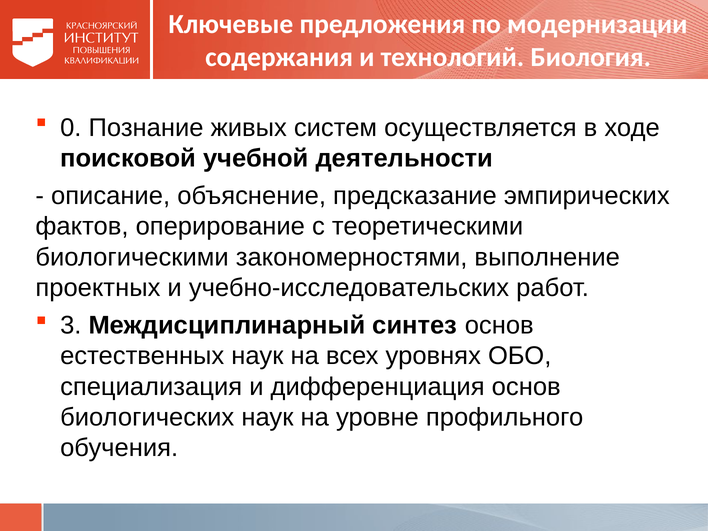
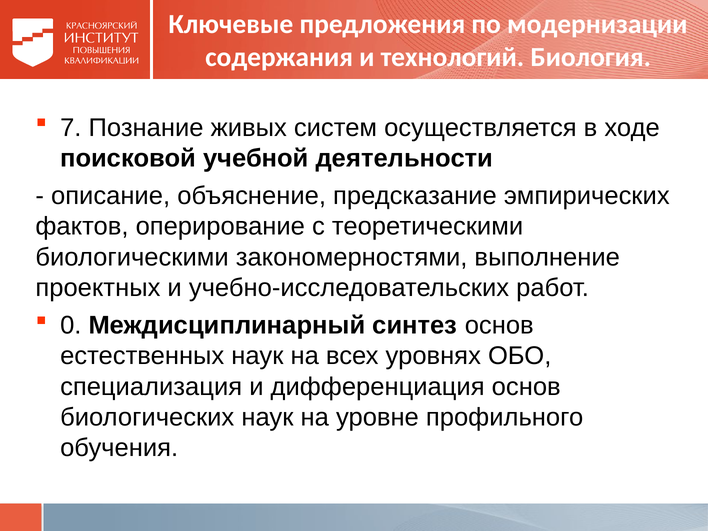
0: 0 -> 7
3: 3 -> 0
